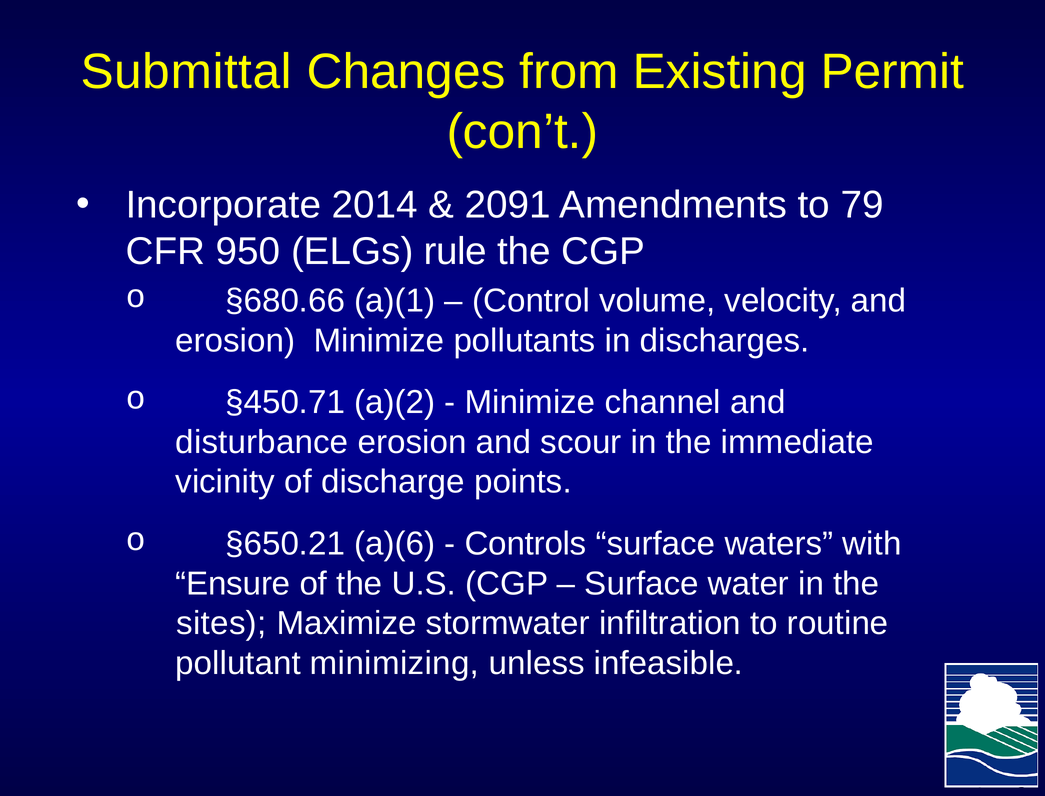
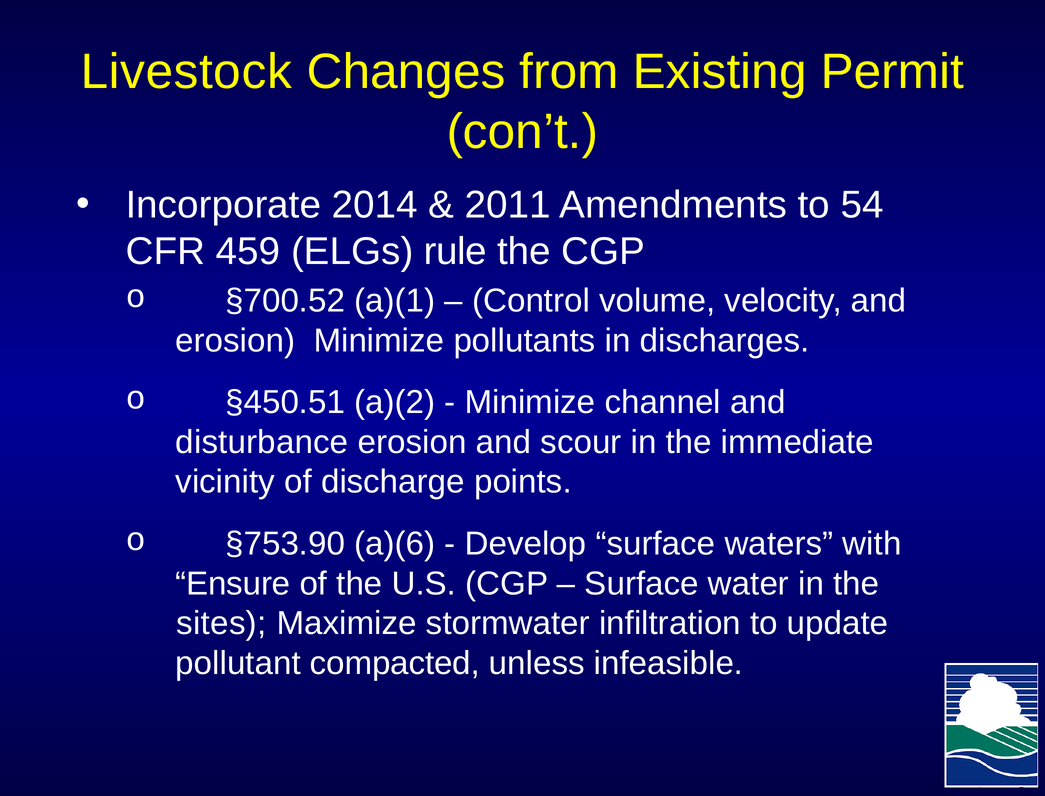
Submittal: Submittal -> Livestock
2091: 2091 -> 2011
79: 79 -> 54
950: 950 -> 459
§680.66: §680.66 -> §700.52
§450.71: §450.71 -> §450.51
§650.21: §650.21 -> §753.90
Controls: Controls -> Develop
routine: routine -> update
minimizing: minimizing -> compacted
